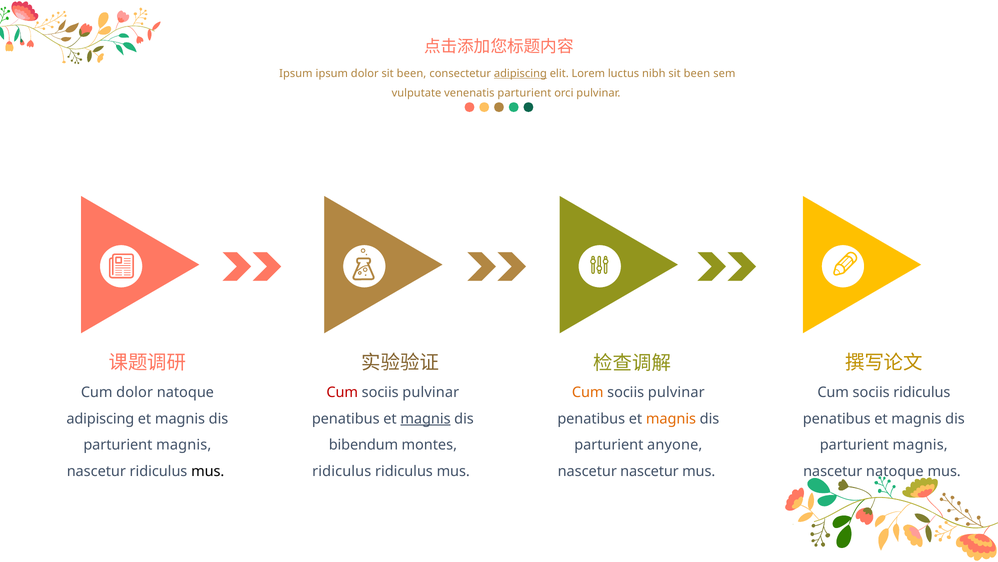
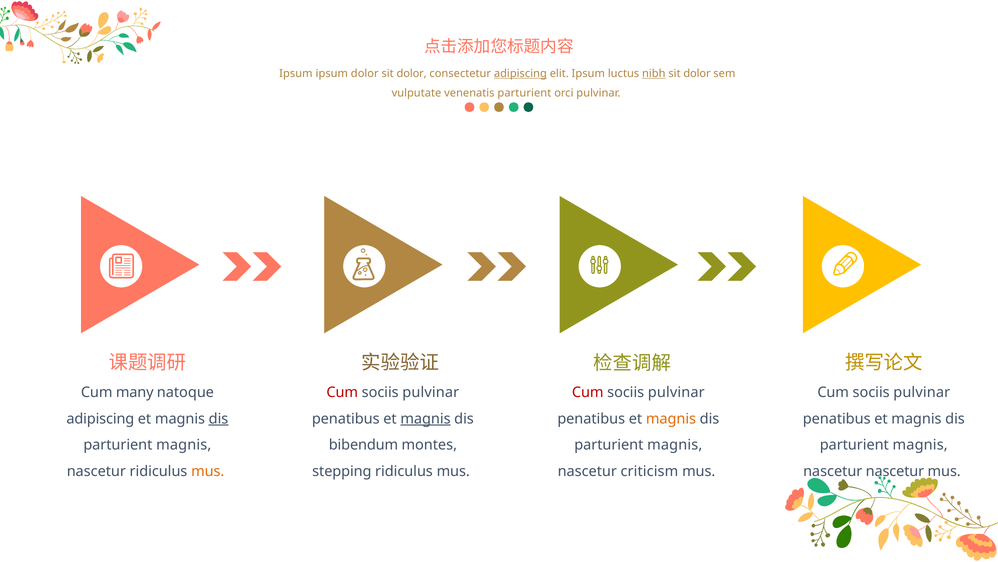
dolor sit been: been -> dolor
elit Lorem: Lorem -> Ipsum
nibh underline: none -> present
been at (697, 73): been -> dolor
Cum dolor: dolor -> many
Cum at (588, 392) colour: orange -> red
ridiculus at (922, 392): ridiculus -> pulvinar
dis at (219, 418) underline: none -> present
anyone at (675, 445): anyone -> magnis
mus at (208, 471) colour: black -> orange
ridiculus at (342, 471): ridiculus -> stepping
nascetur nascetur: nascetur -> criticism
nascetur natoque: natoque -> nascetur
